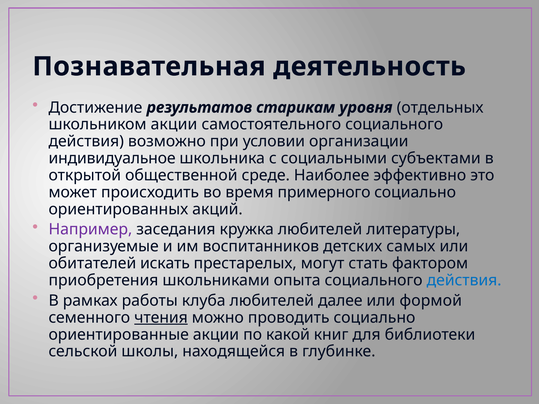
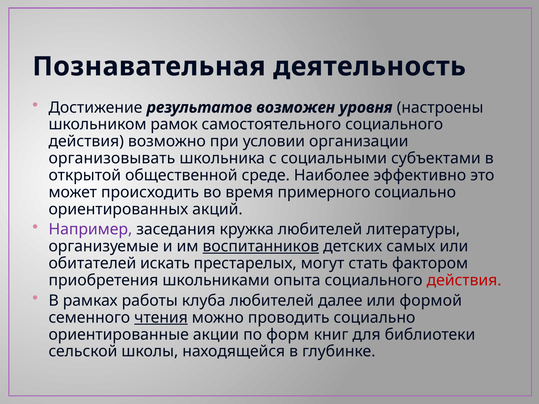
старикам: старикам -> возможен
отдельных: отдельных -> настроены
школьником акции: акции -> рамок
индивидуальное: индивидуальное -> организовывать
воспитанников underline: none -> present
действия at (464, 281) colour: blue -> red
какой: какой -> форм
